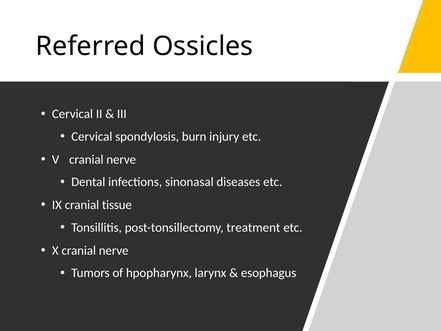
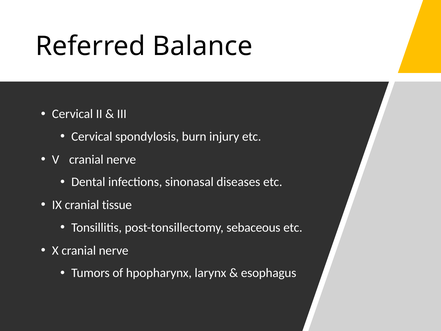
Ossicles: Ossicles -> Balance
treatment: treatment -> sebaceous
